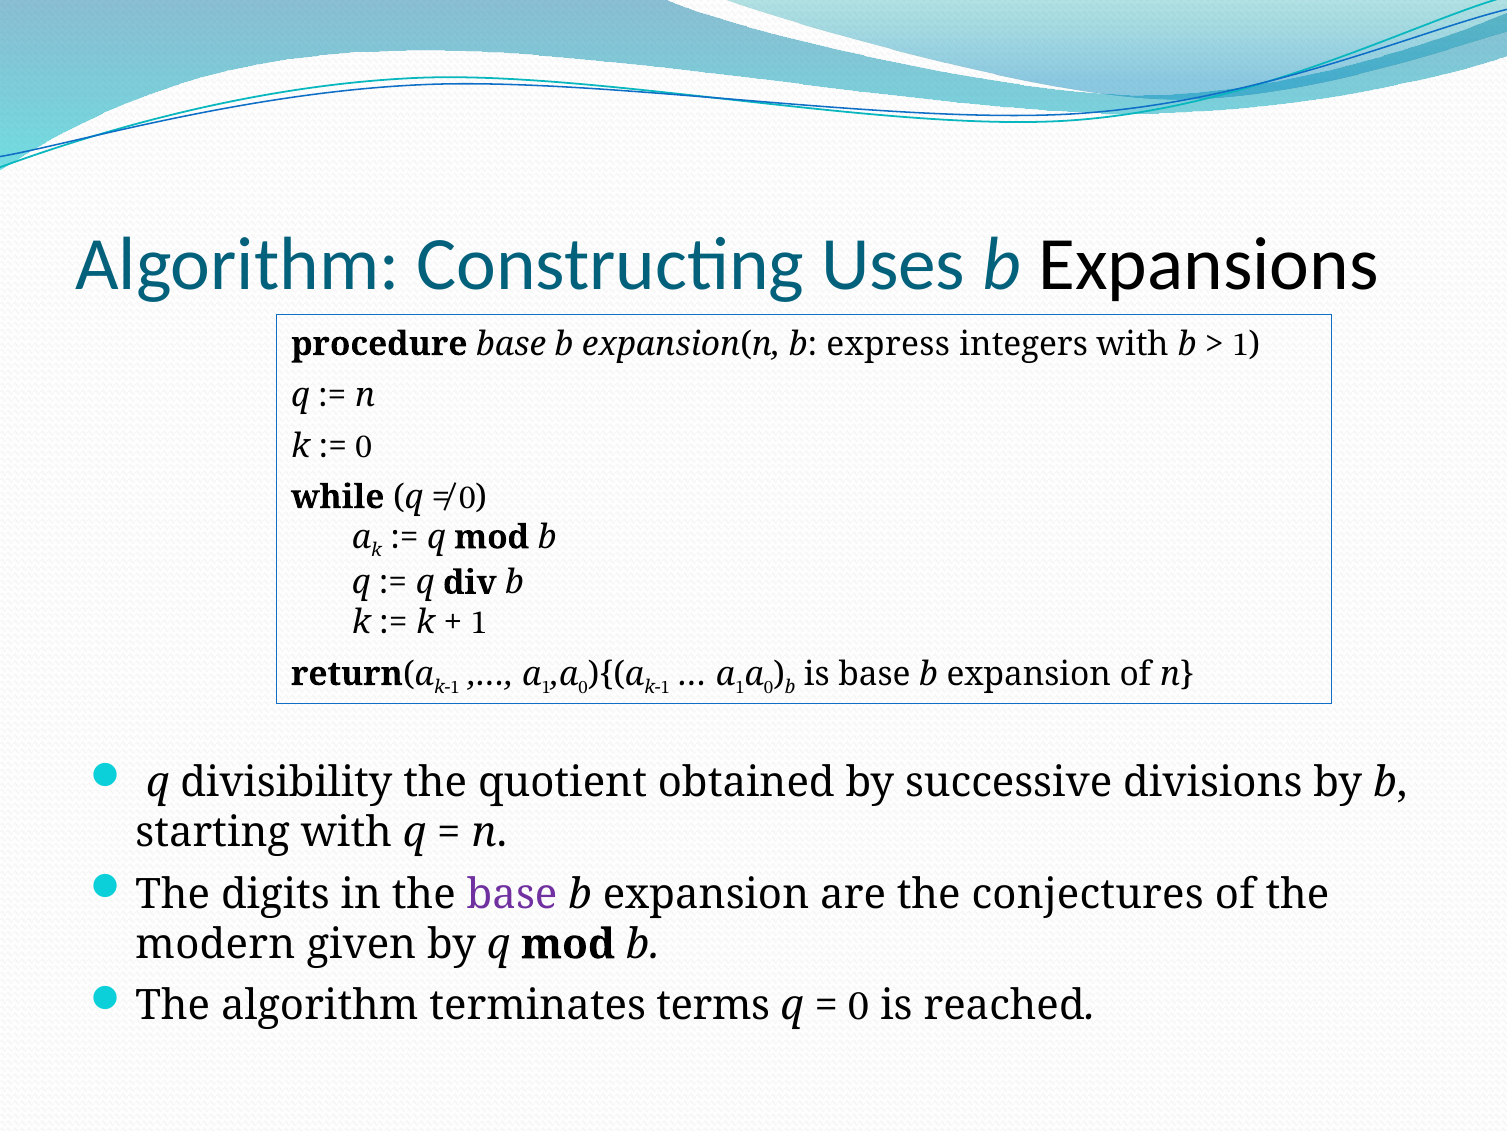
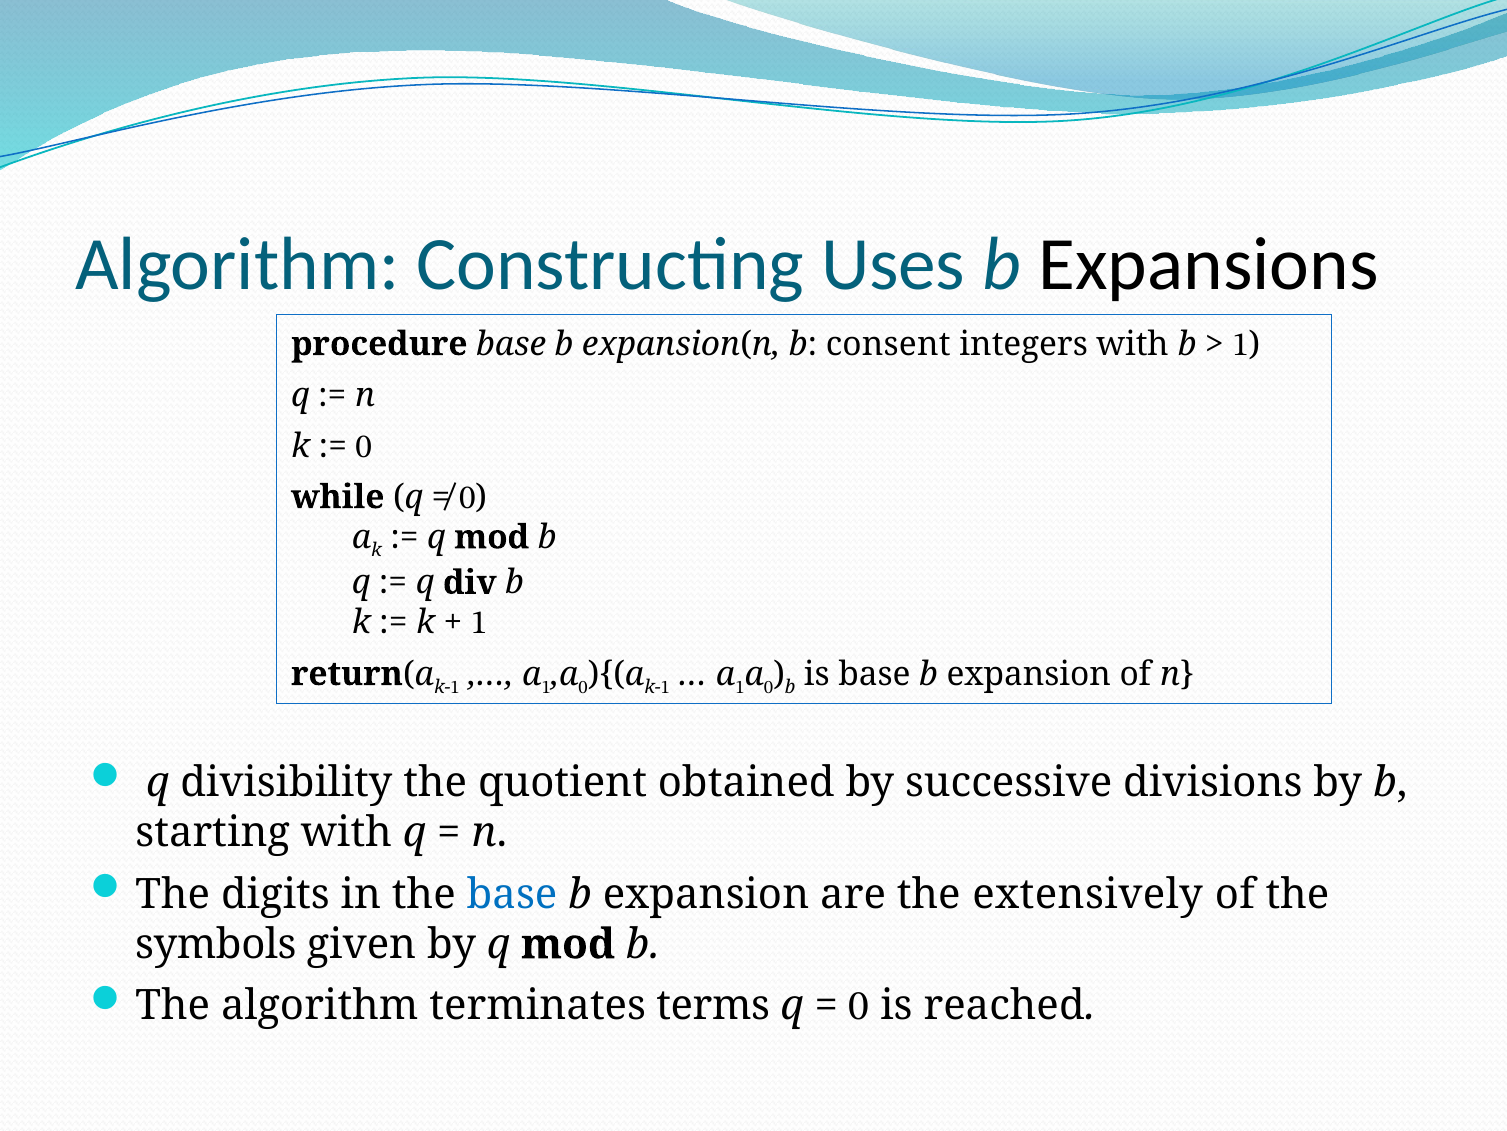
express: express -> consent
base at (512, 894) colour: purple -> blue
conjectures: conjectures -> extensively
modern: modern -> symbols
